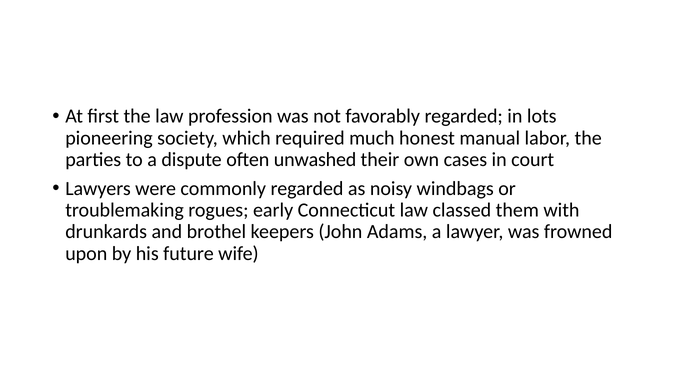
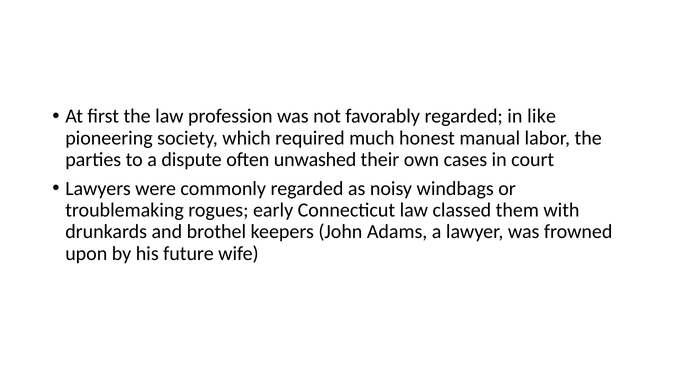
lots: lots -> like
